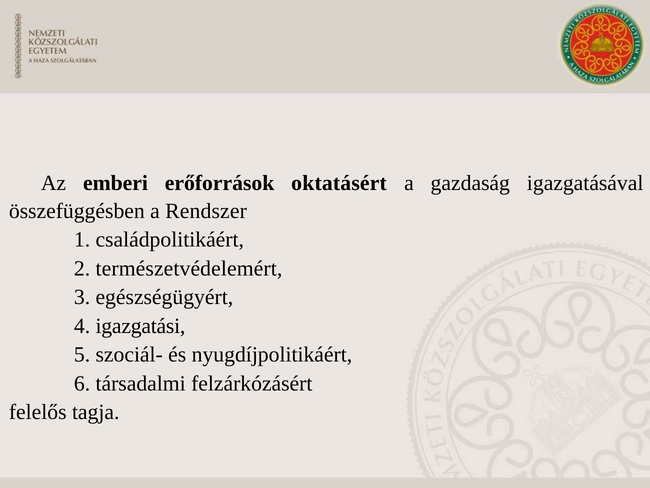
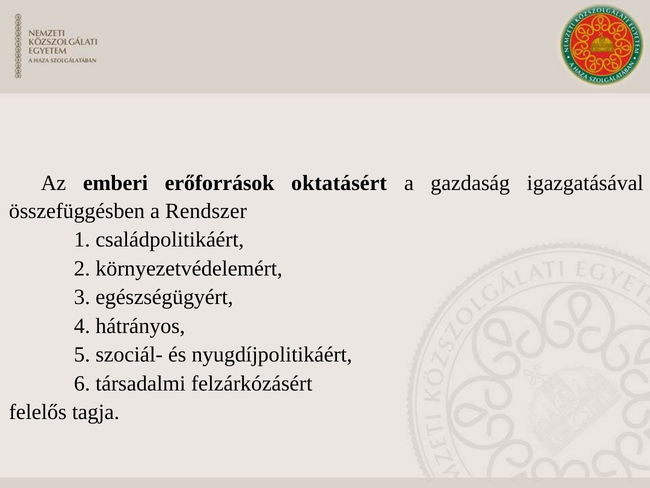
természetvédelemért: természetvédelemért -> környezetvédelemért
igazgatási: igazgatási -> hátrányos
